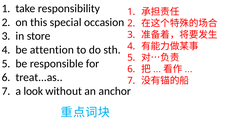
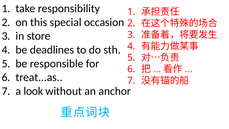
attention: attention -> deadlines
